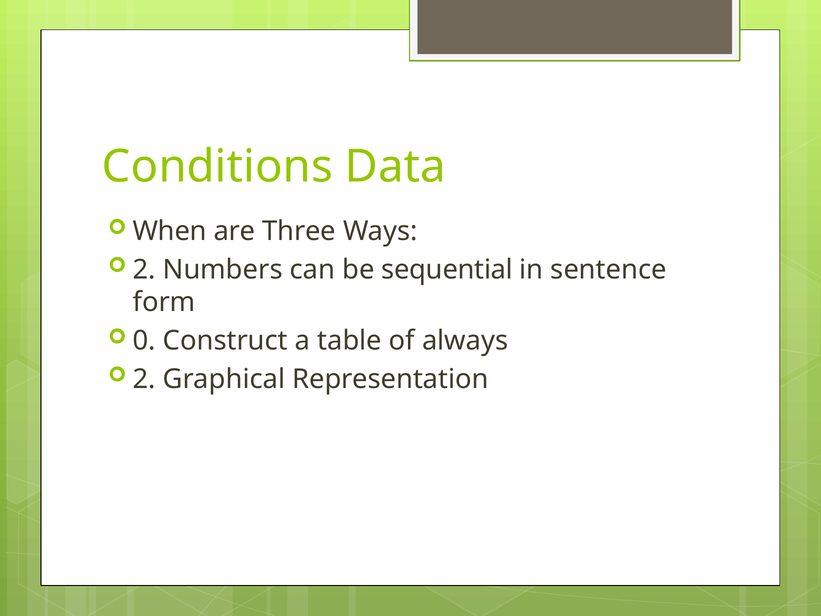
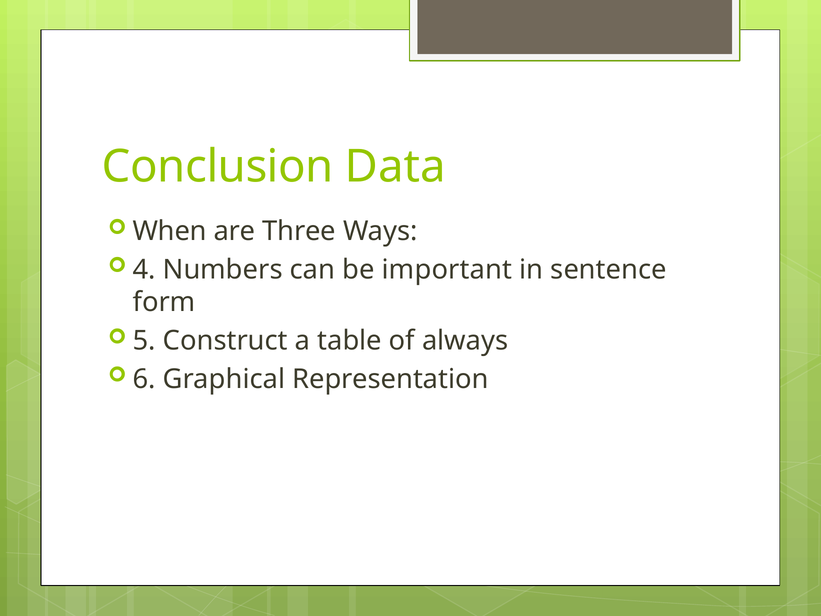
Conditions: Conditions -> Conclusion
2 at (144, 269): 2 -> 4
sequential: sequential -> important
0: 0 -> 5
2 at (144, 379): 2 -> 6
